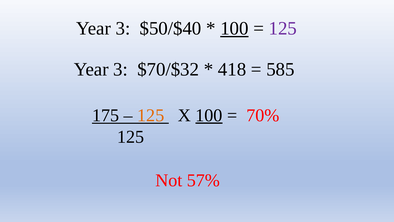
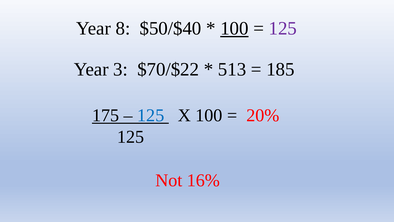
3 at (123, 28): 3 -> 8
$70/$32: $70/$32 -> $70/$22
418: 418 -> 513
585: 585 -> 185
125 at (151, 115) colour: orange -> blue
100 at (209, 115) underline: present -> none
70%: 70% -> 20%
57%: 57% -> 16%
